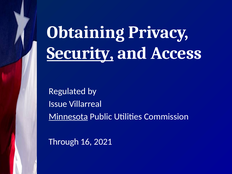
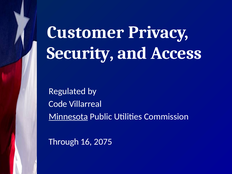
Obtaining: Obtaining -> Customer
Security underline: present -> none
Issue: Issue -> Code
2021: 2021 -> 2075
